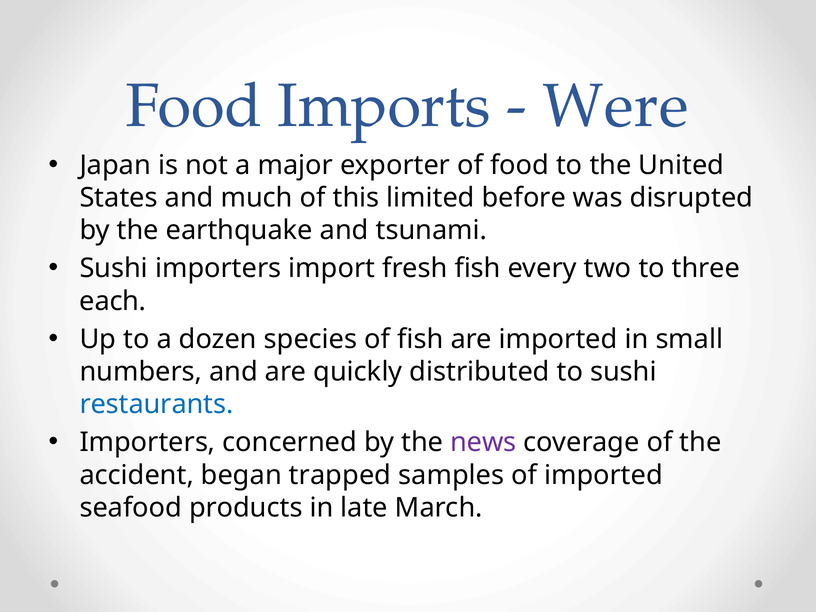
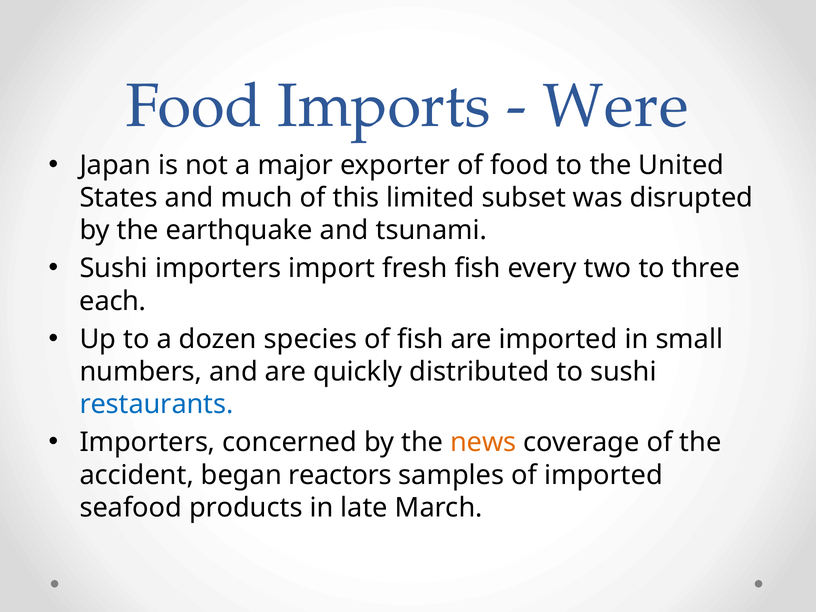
before: before -> subset
news colour: purple -> orange
trapped: trapped -> reactors
